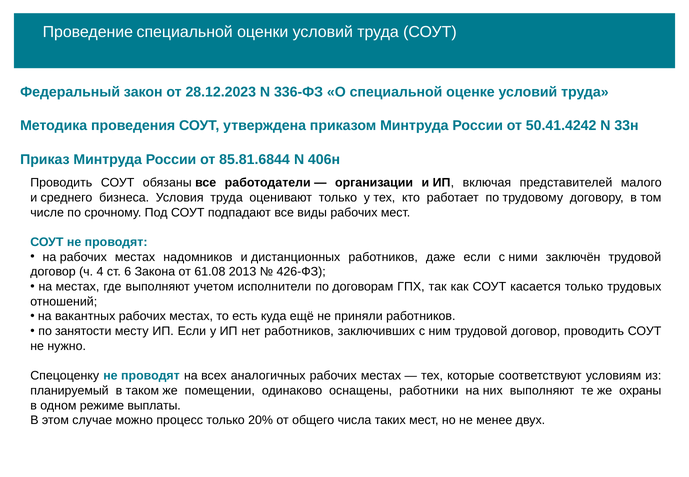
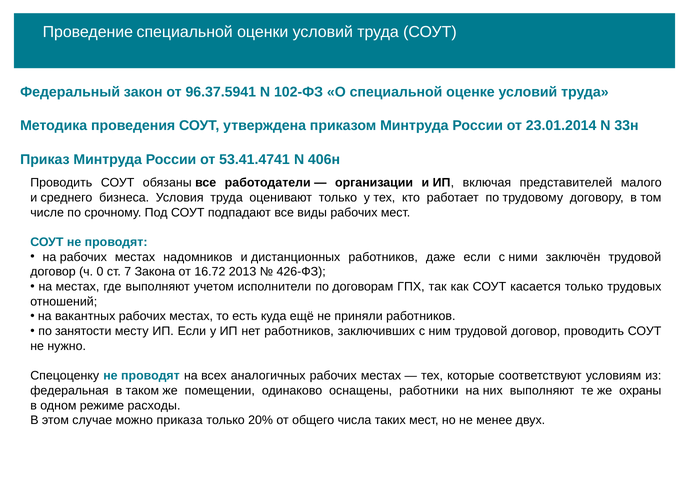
28.12.2023: 28.12.2023 -> 96.37.5941
336-ФЗ: 336-ФЗ -> 102-ФЗ
50.41.4242: 50.41.4242 -> 23.01.2014
85.81.6844: 85.81.6844 -> 53.41.4741
4: 4 -> 0
6: 6 -> 7
61.08: 61.08 -> 16.72
планируемый: планируемый -> федеральная
выплаты: выплаты -> расходы
процесс: процесс -> приказа
